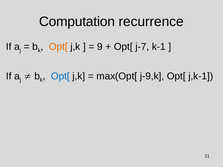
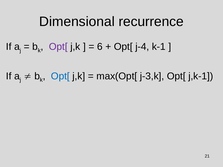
Computation: Computation -> Dimensional
Opt[ at (58, 47) colour: orange -> purple
9: 9 -> 6
j-7: j-7 -> j-4
j-9,k: j-9,k -> j-3,k
